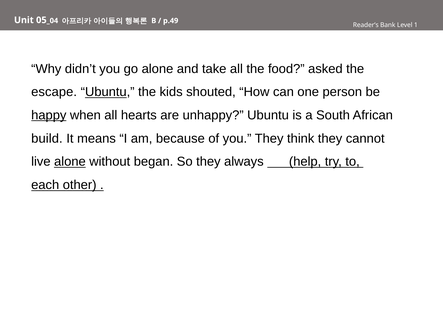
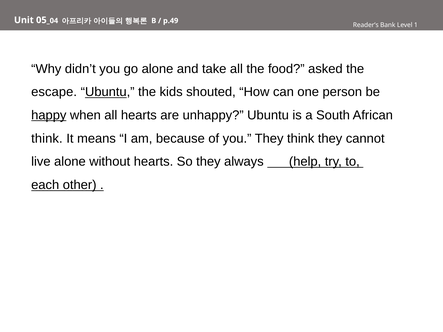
build at (47, 139): build -> think
alone at (70, 162) underline: present -> none
without began: began -> hearts
